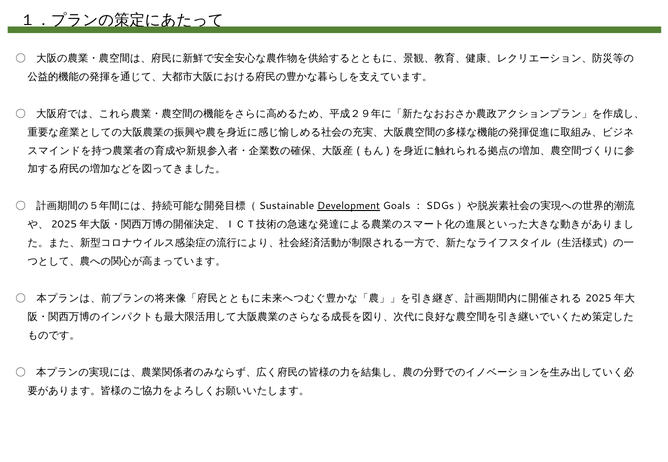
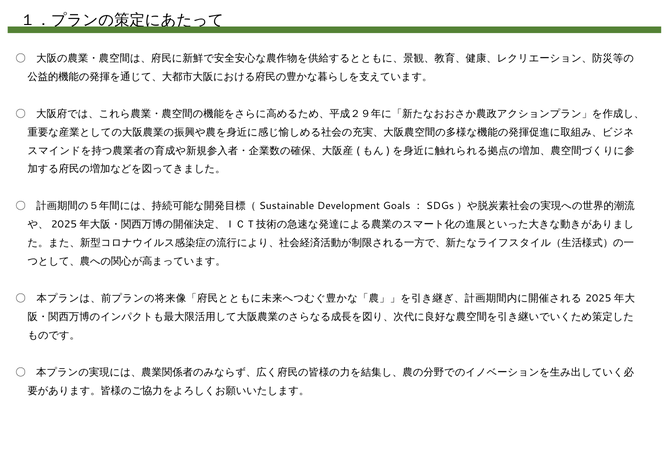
Development underline: present -> none
